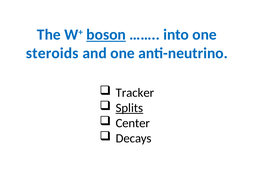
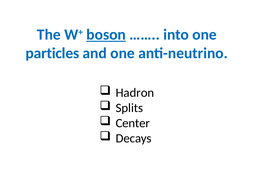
steroids: steroids -> particles
Tracker: Tracker -> Hadron
Splits underline: present -> none
